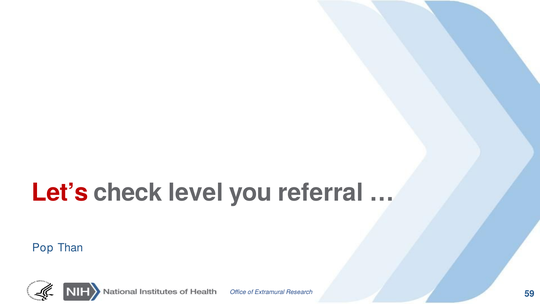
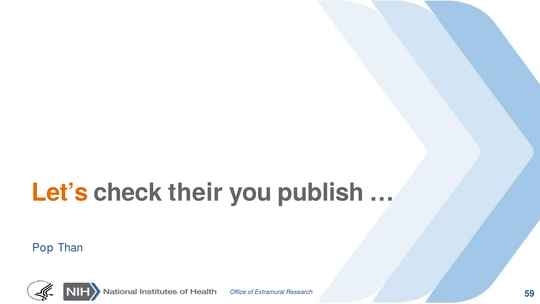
Let’s colour: red -> orange
level: level -> their
referral: referral -> publish
